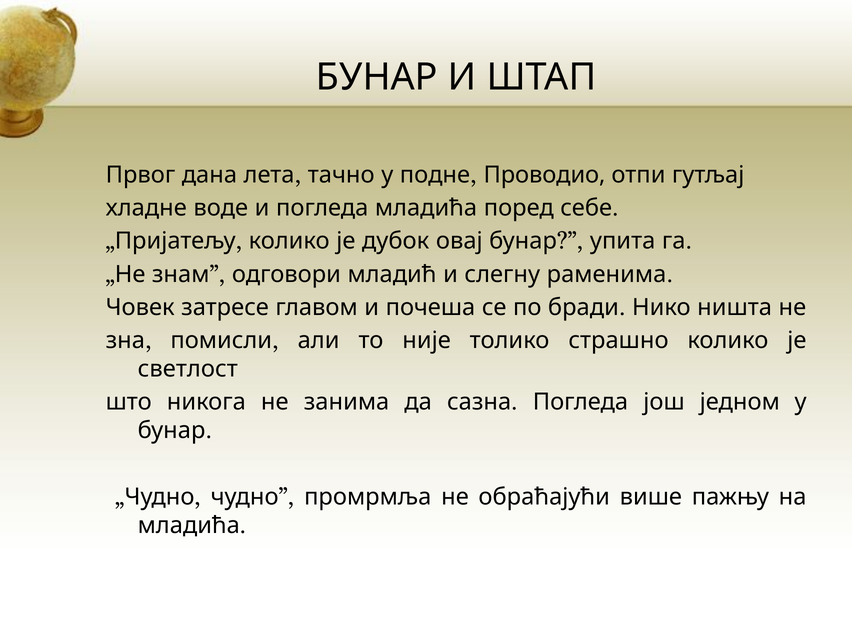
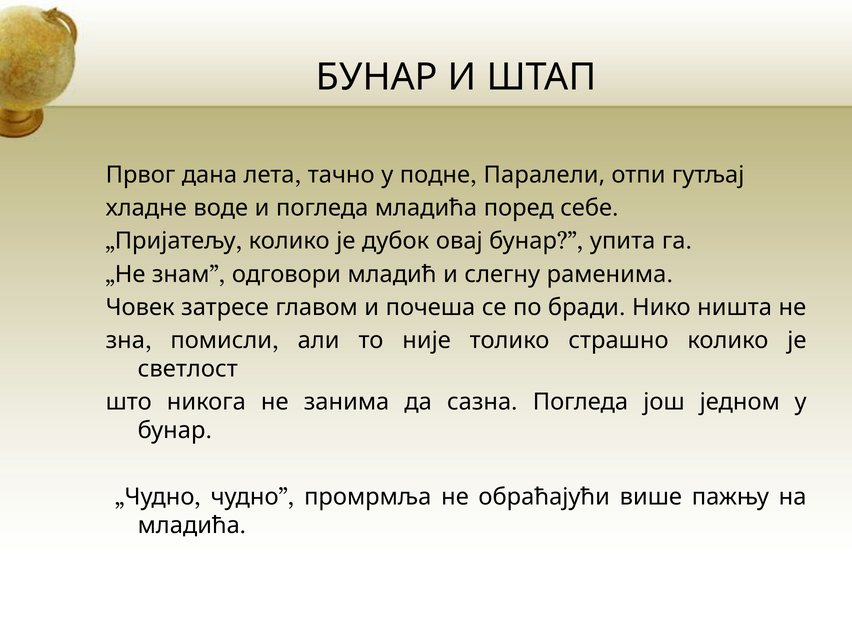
Проводио: Проводио -> Паралели
